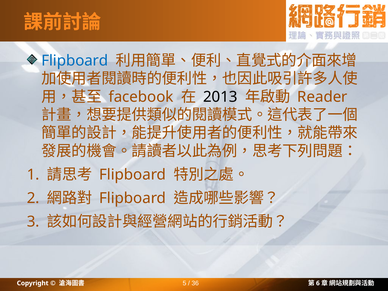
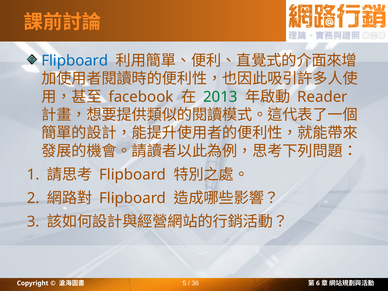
2013 colour: black -> green
